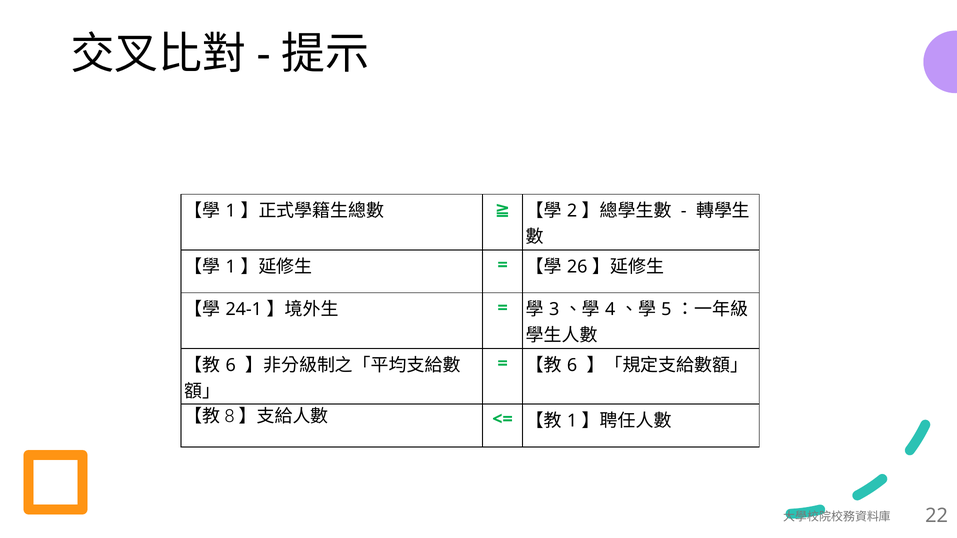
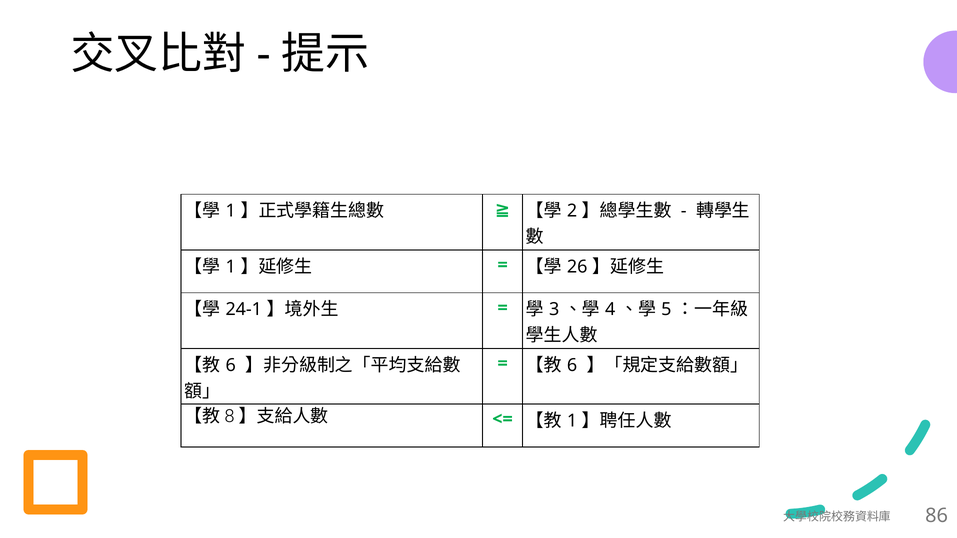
22: 22 -> 86
